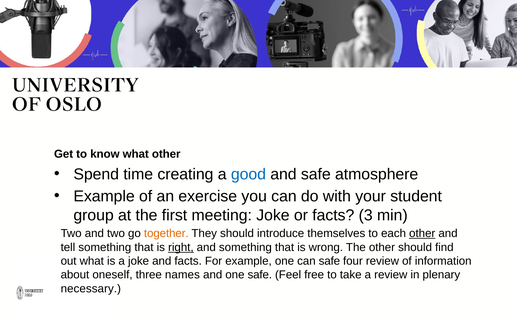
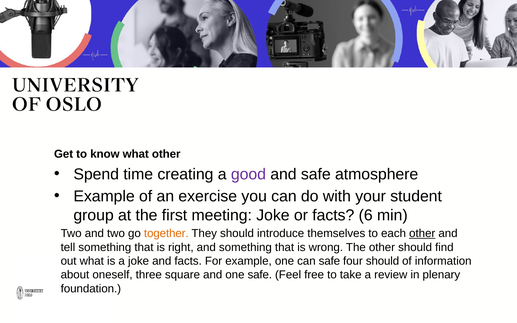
good colour: blue -> purple
3: 3 -> 6
right underline: present -> none
four review: review -> should
names: names -> square
necessary: necessary -> foundation
